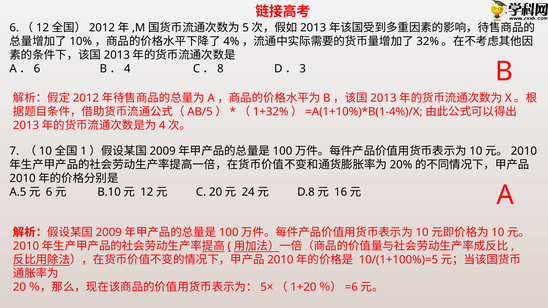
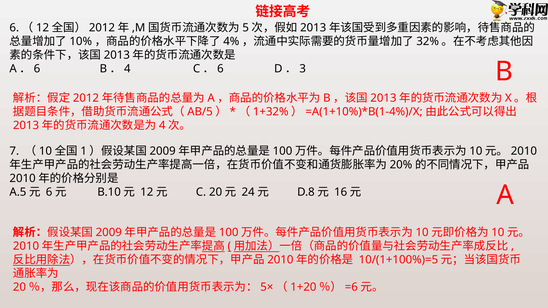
8 at (220, 69): 8 -> 6
